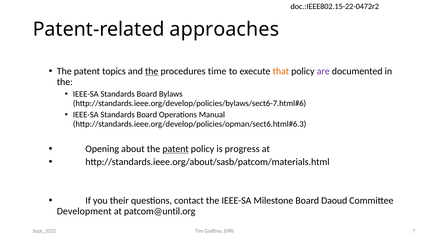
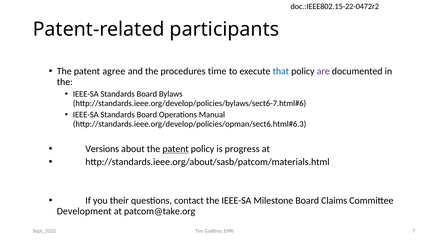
approaches: approaches -> participants
topics: topics -> agree
the at (152, 71) underline: present -> none
that colour: orange -> blue
Opening: Opening -> Versions
Daoud: Daoud -> Claims
patcom@until.org: patcom@until.org -> patcom@take.org
